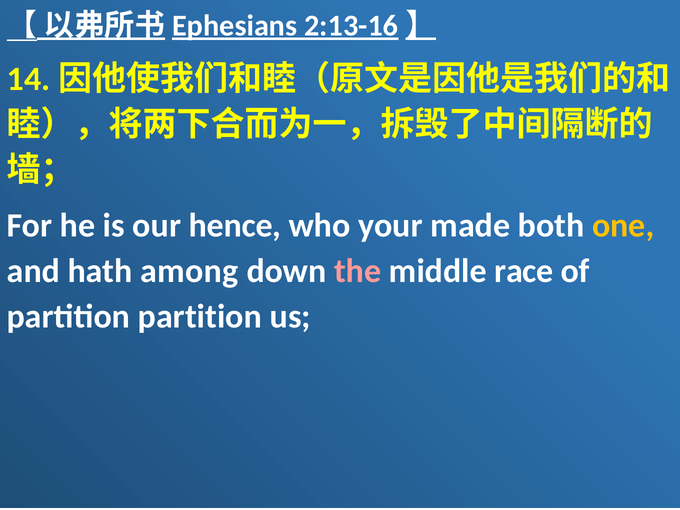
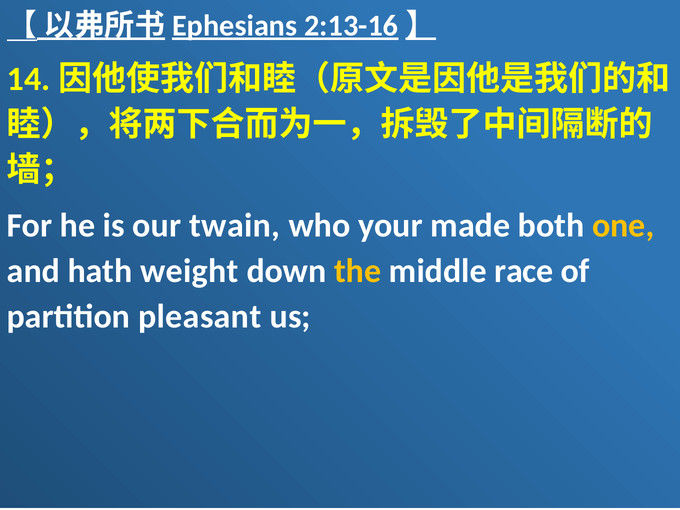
hence: hence -> twain
among: among -> weight
the colour: pink -> yellow
partition partition: partition -> pleasant
